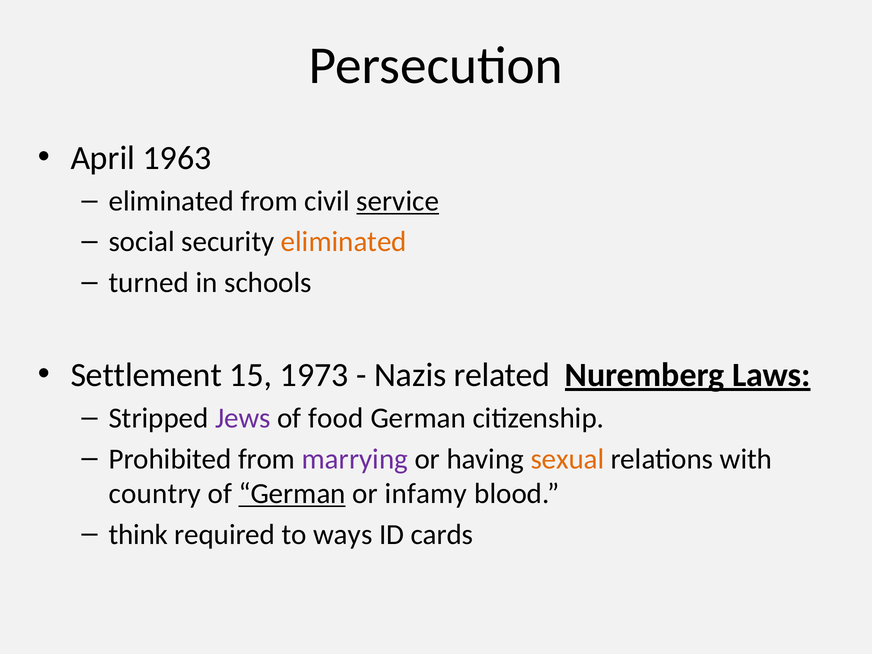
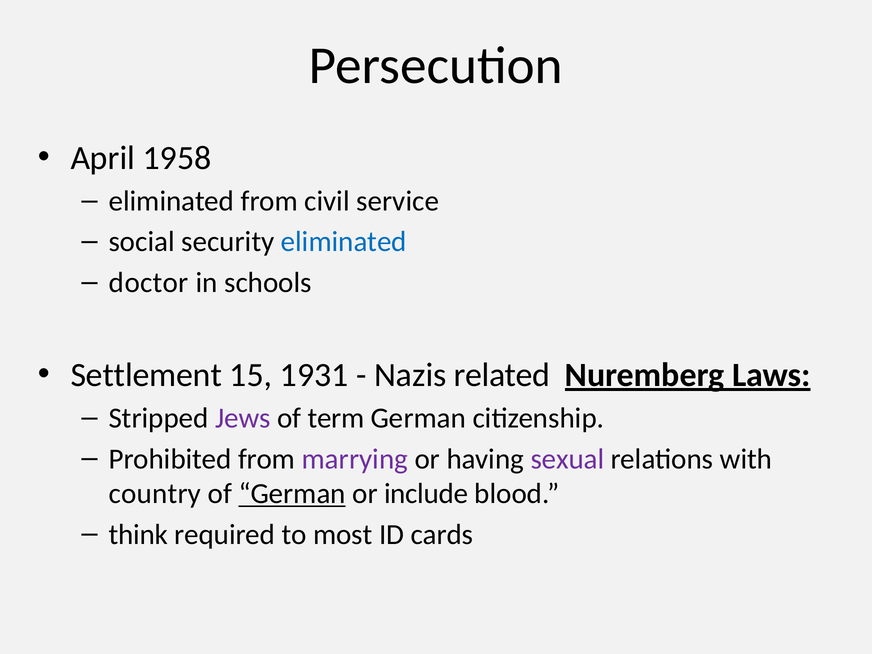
1963: 1963 -> 1958
service underline: present -> none
eliminated at (344, 242) colour: orange -> blue
turned: turned -> doctor
1973: 1973 -> 1931
food: food -> term
sexual colour: orange -> purple
infamy: infamy -> include
ways: ways -> most
